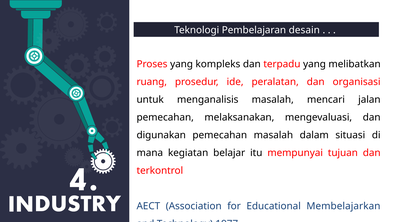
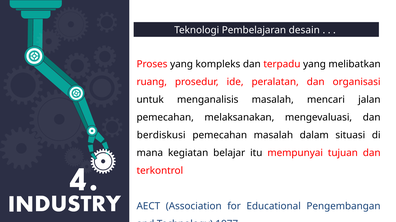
digunakan: digunakan -> berdiskusi
Membelajarkan: Membelajarkan -> Pengembangan
